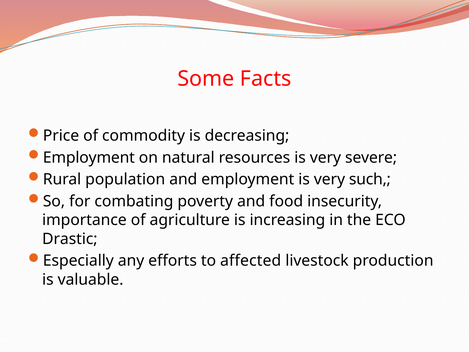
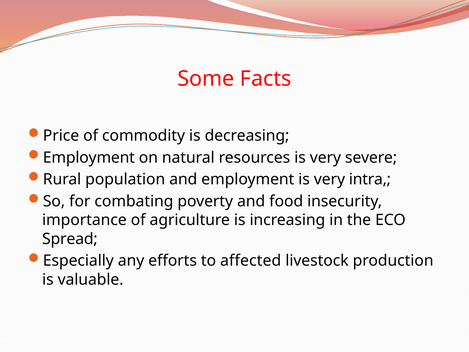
such: such -> intra
Drastic: Drastic -> Spread
